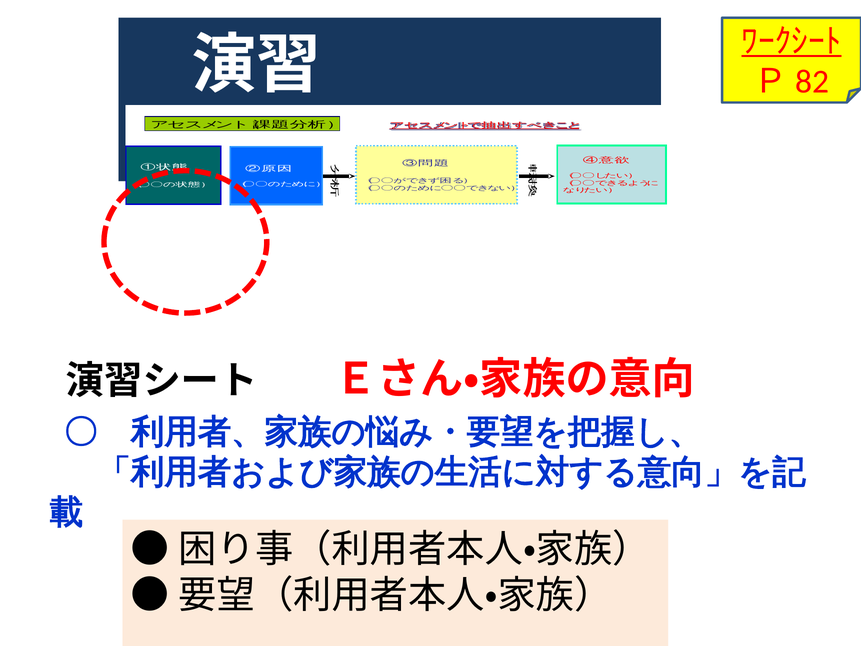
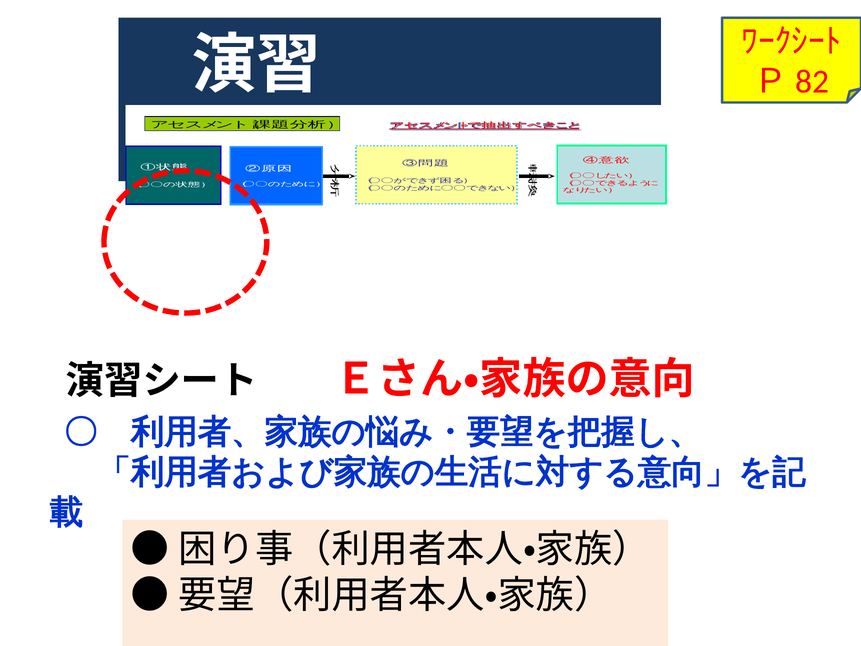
ﾜｰｸｼｰﾄ underline: present -> none
